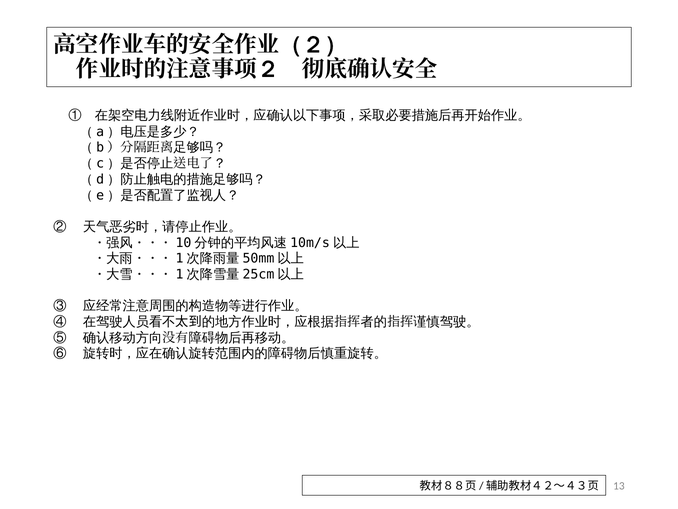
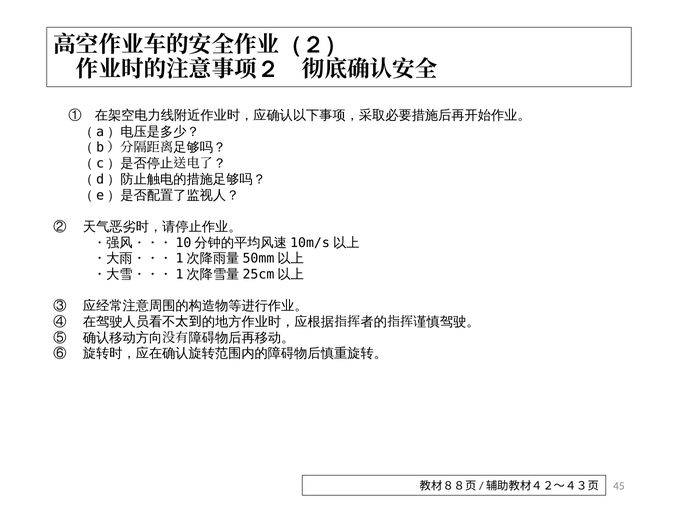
13: 13 -> 45
